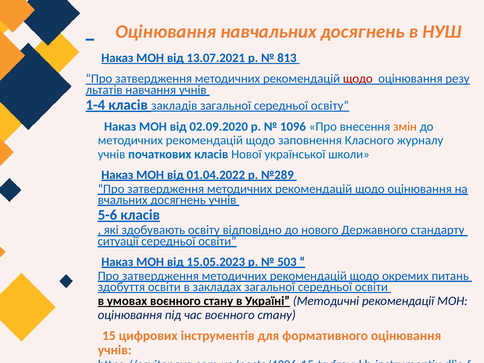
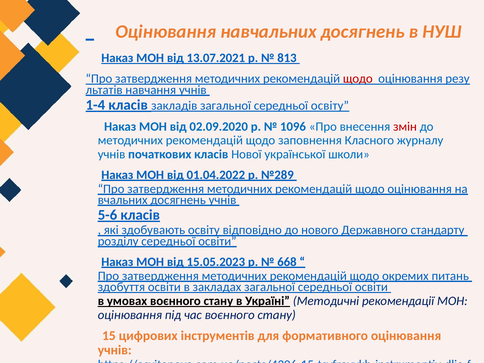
змін colour: orange -> red
ситуації: ситуації -> розділу
503: 503 -> 668
